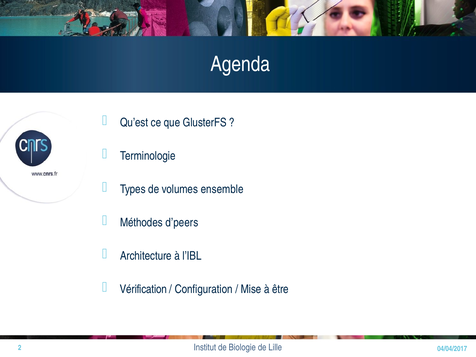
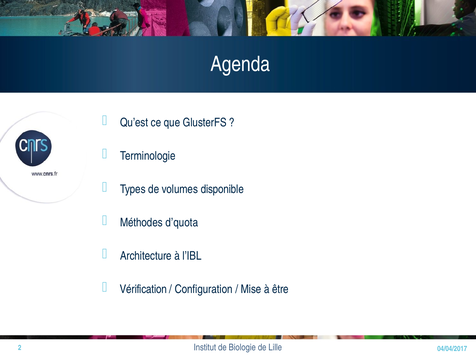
ensemble: ensemble -> disponible
d’peers: d’peers -> d’quota
